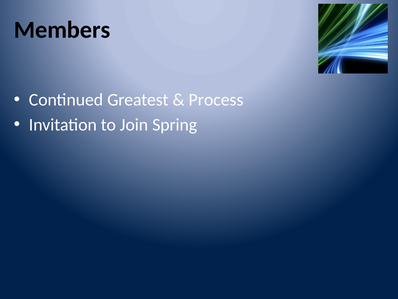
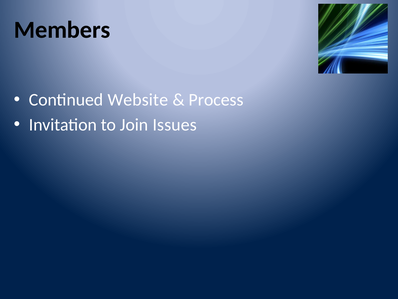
Greatest: Greatest -> Website
Spring: Spring -> Issues
